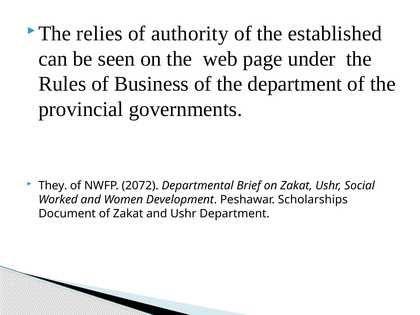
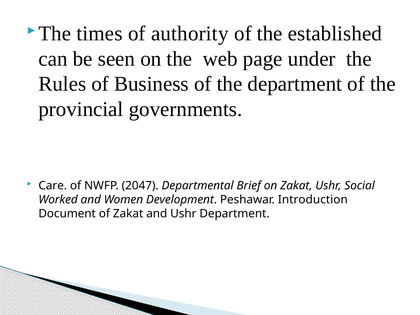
relies: relies -> times
They: They -> Care
2072: 2072 -> 2047
Scholarships: Scholarships -> Introduction
